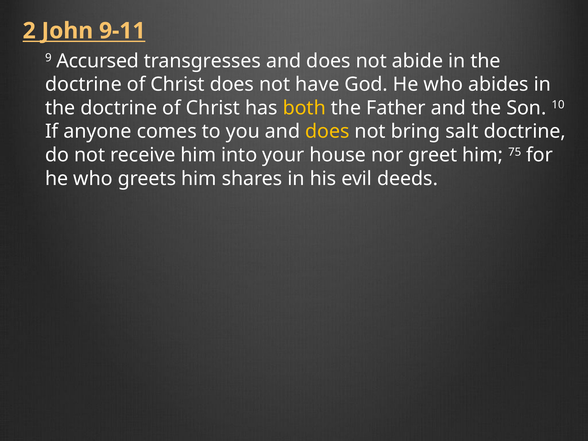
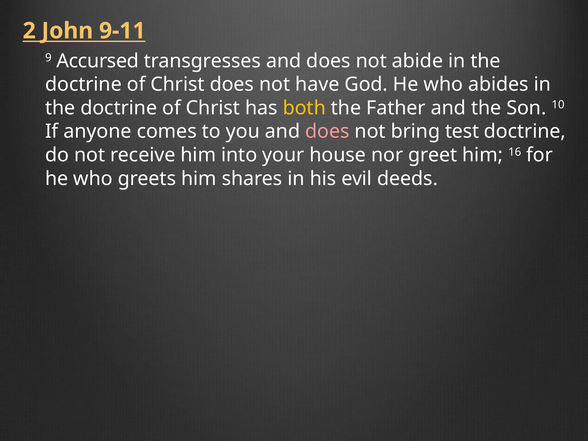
does at (327, 132) colour: yellow -> pink
salt: salt -> test
75: 75 -> 16
